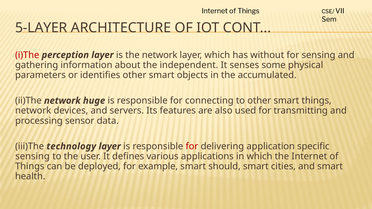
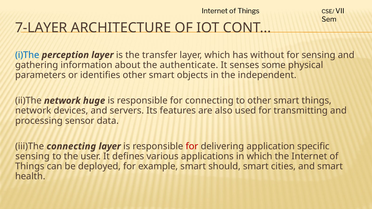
5-LAYER: 5-LAYER -> 7-LAYER
i)The colour: red -> blue
the network: network -> transfer
independent: independent -> authenticate
accumulated: accumulated -> independent
iii)The technology: technology -> connecting
